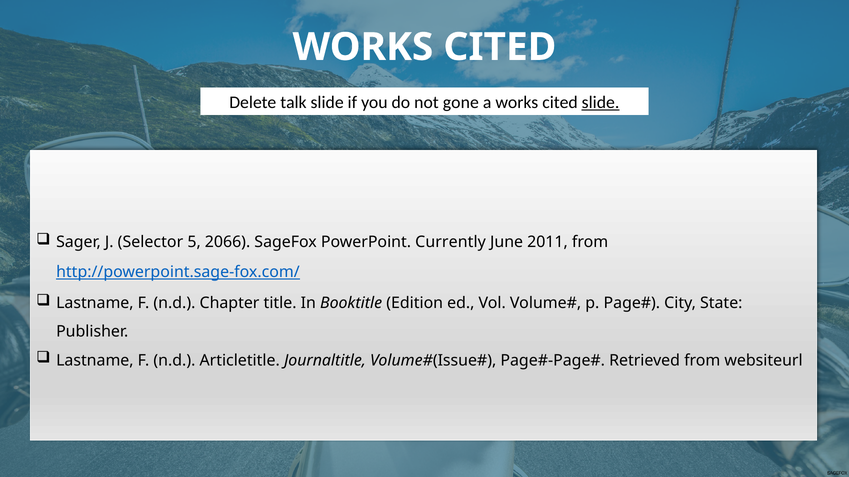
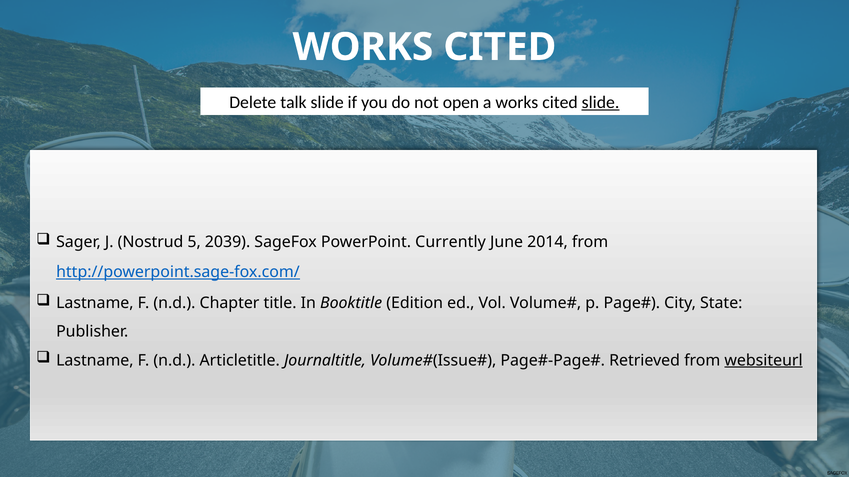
gone: gone -> open
Selector: Selector -> Nostrud
2066: 2066 -> 2039
2011: 2011 -> 2014
websiteurl underline: none -> present
